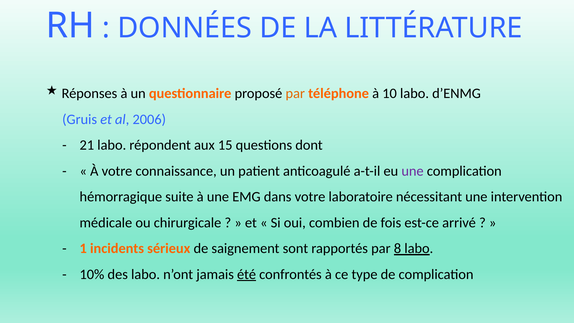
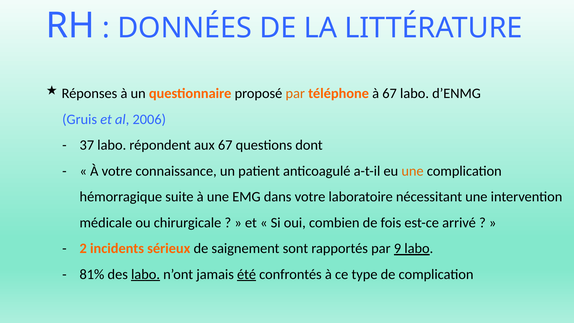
à 10: 10 -> 67
21: 21 -> 37
aux 15: 15 -> 67
une at (413, 171) colour: purple -> orange
1: 1 -> 2
8: 8 -> 9
10%: 10% -> 81%
labo at (146, 274) underline: none -> present
